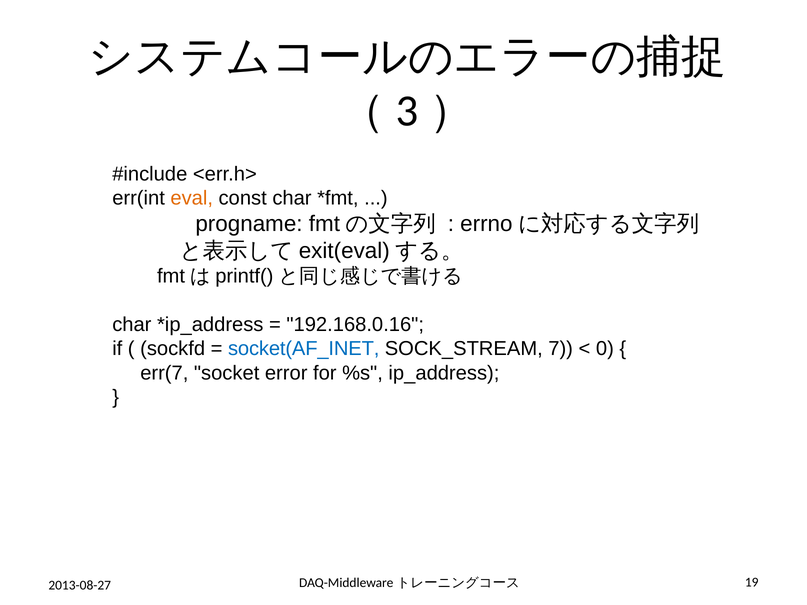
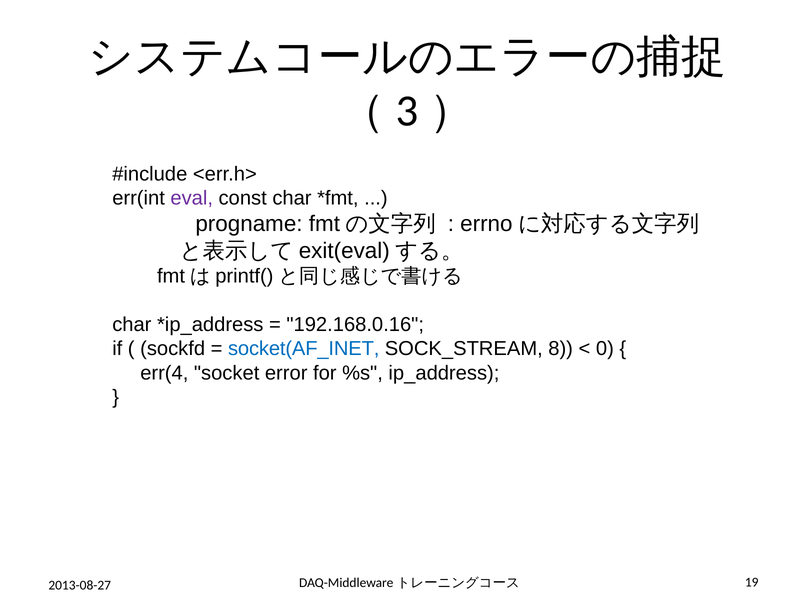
eval colour: orange -> purple
7: 7 -> 8
err(7: err(7 -> err(4
